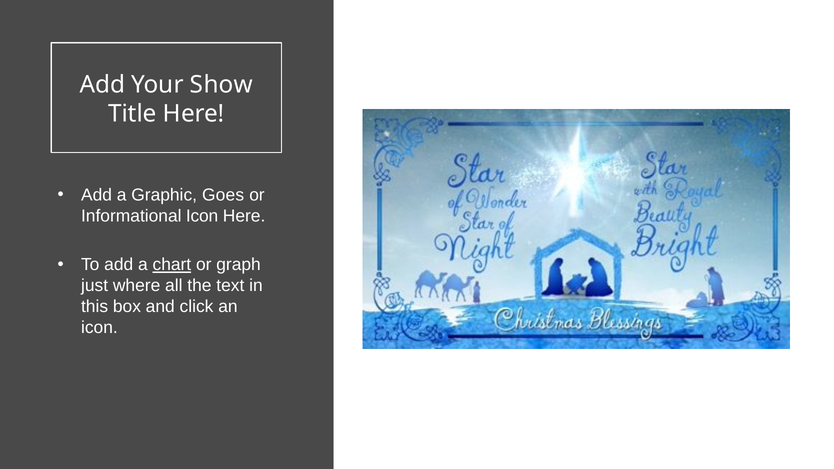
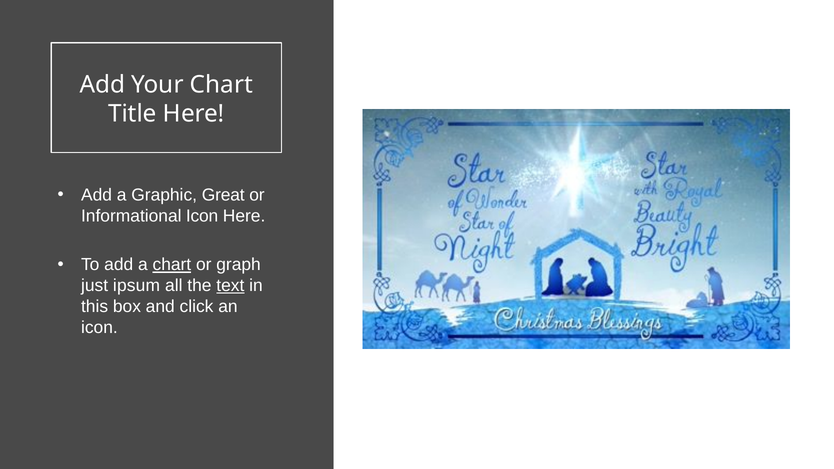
Your Show: Show -> Chart
Goes: Goes -> Great
where: where -> ipsum
text underline: none -> present
